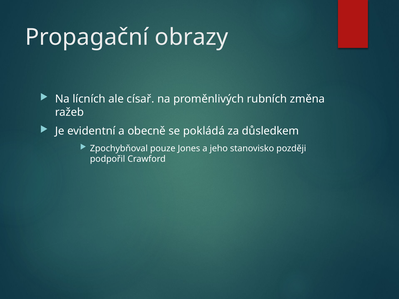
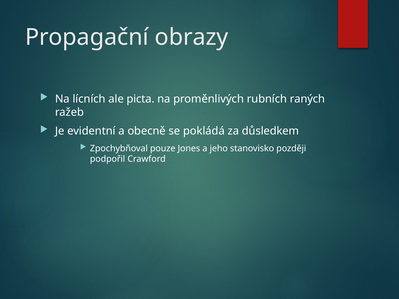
císař: císař -> picta
změna: změna -> raných
